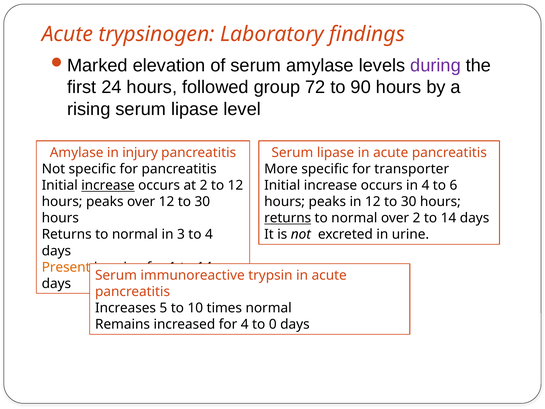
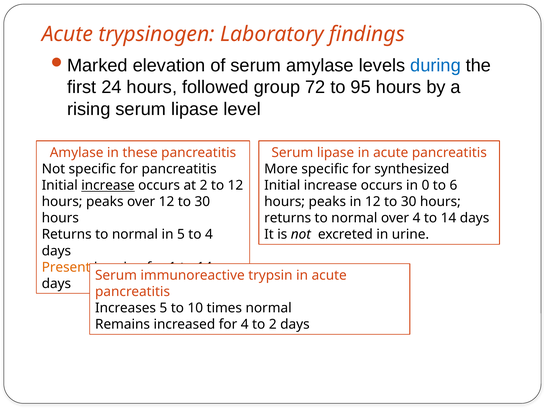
during colour: purple -> blue
90: 90 -> 95
injury: injury -> these
transporter: transporter -> synthesized
in 4: 4 -> 0
returns at (288, 218) underline: present -> none
over 2: 2 -> 4
in 3: 3 -> 5
to 0: 0 -> 2
